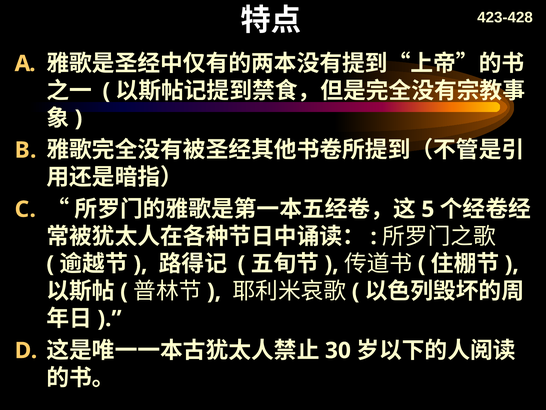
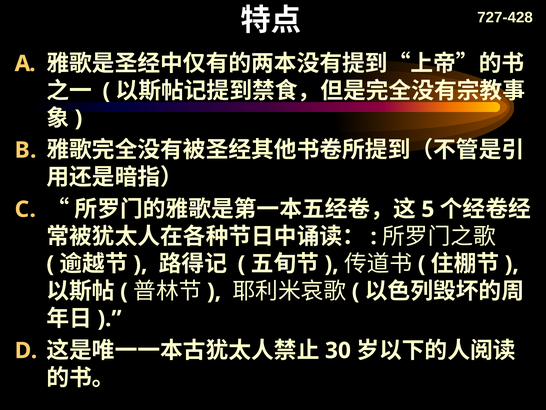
423-428: 423-428 -> 727-428
